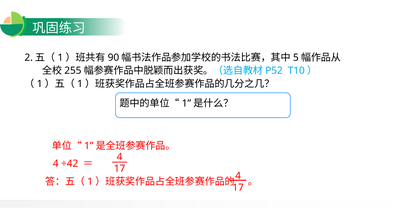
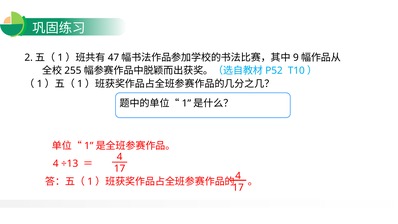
90: 90 -> 47
5: 5 -> 9
÷42: ÷42 -> ÷13
